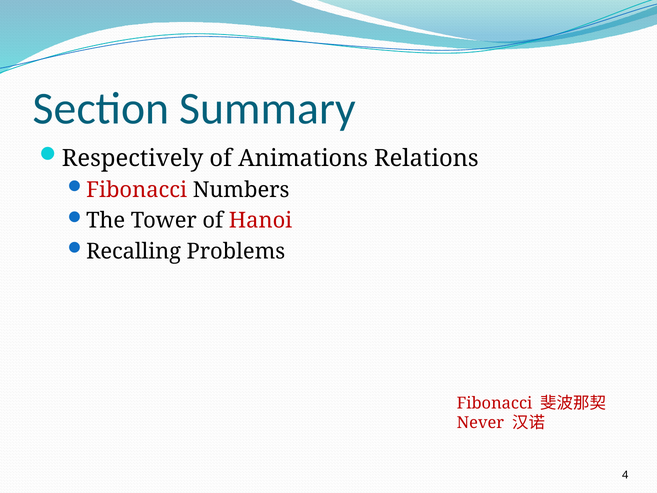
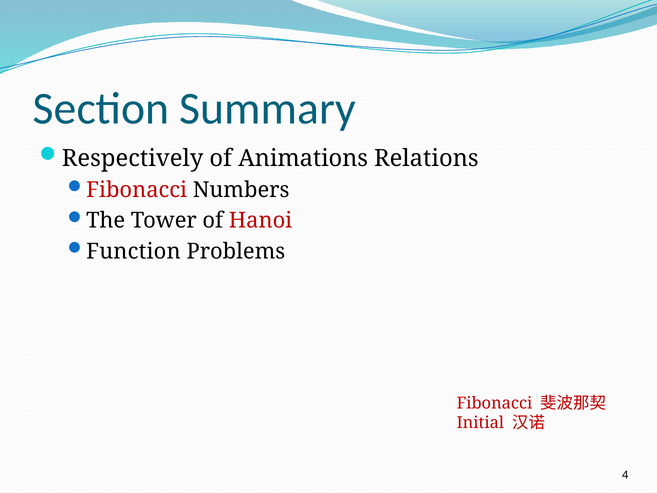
Recalling: Recalling -> Function
Never: Never -> Initial
